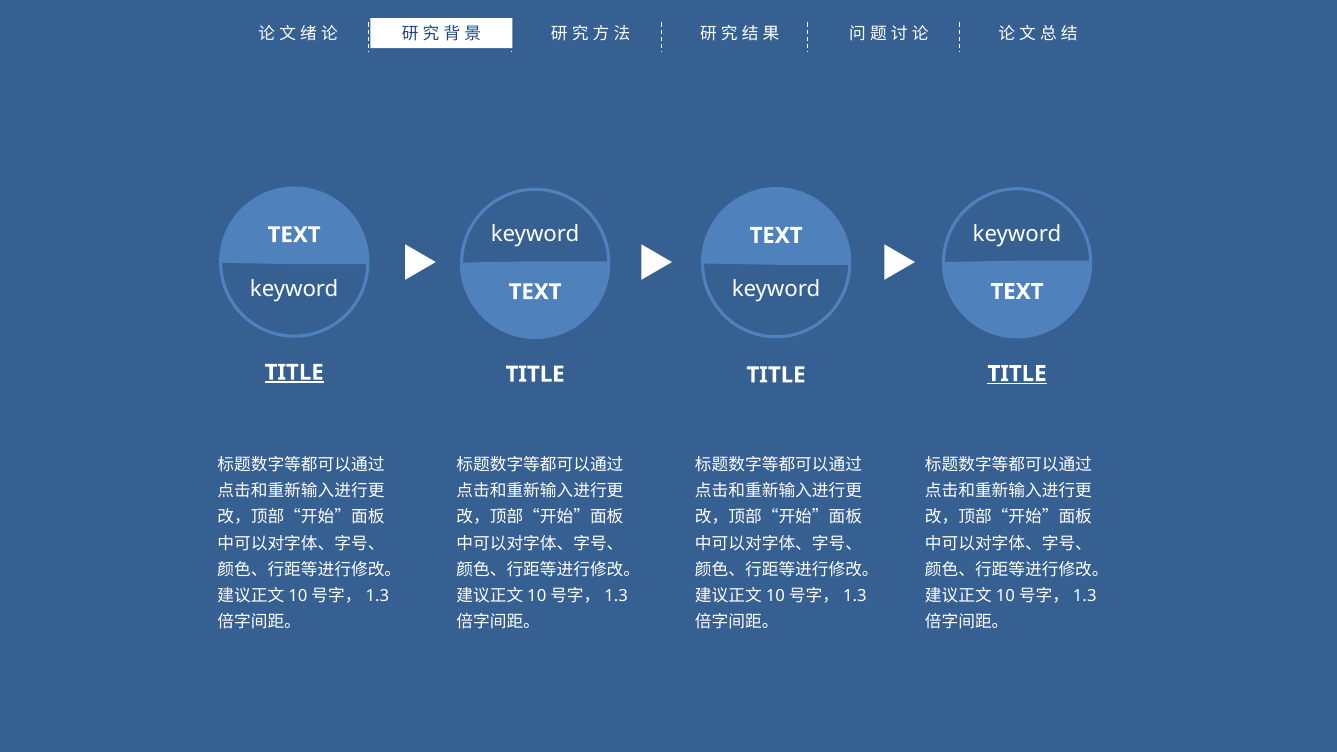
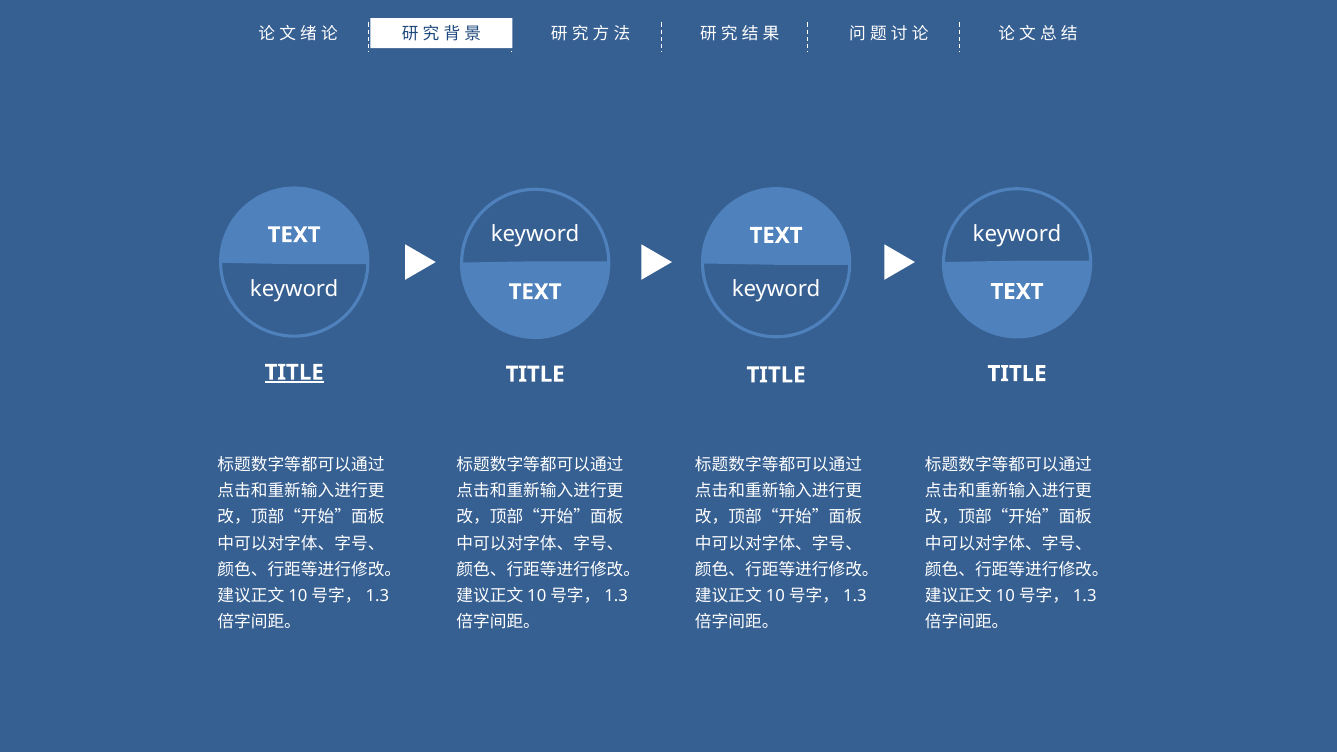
TITLE at (1017, 374) underline: present -> none
